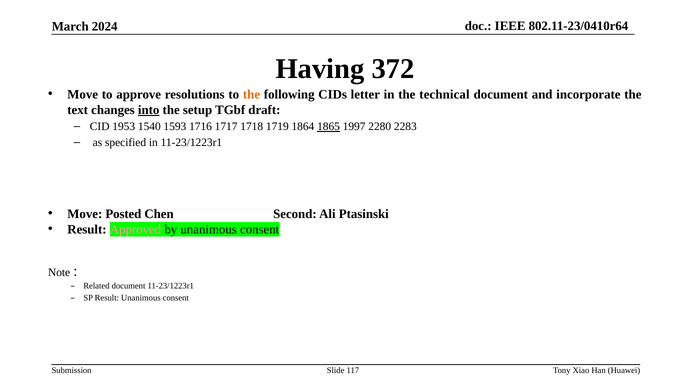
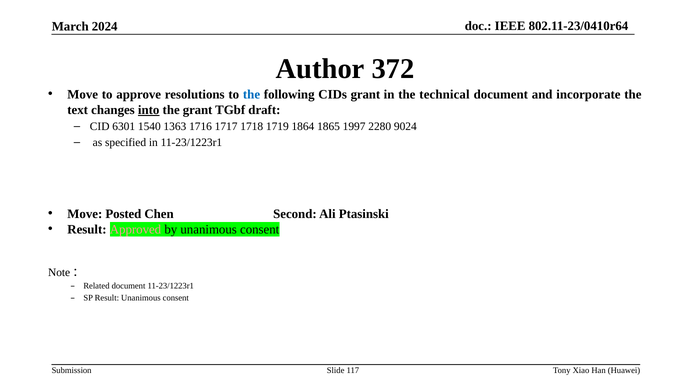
Having: Having -> Author
the at (252, 94) colour: orange -> blue
CIDs letter: letter -> grant
the setup: setup -> grant
1953: 1953 -> 6301
1593: 1593 -> 1363
1865 underline: present -> none
2283: 2283 -> 9024
